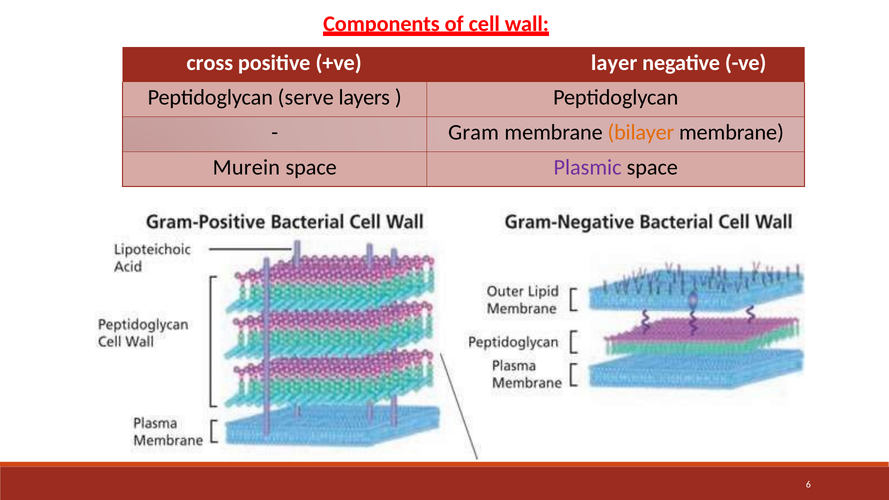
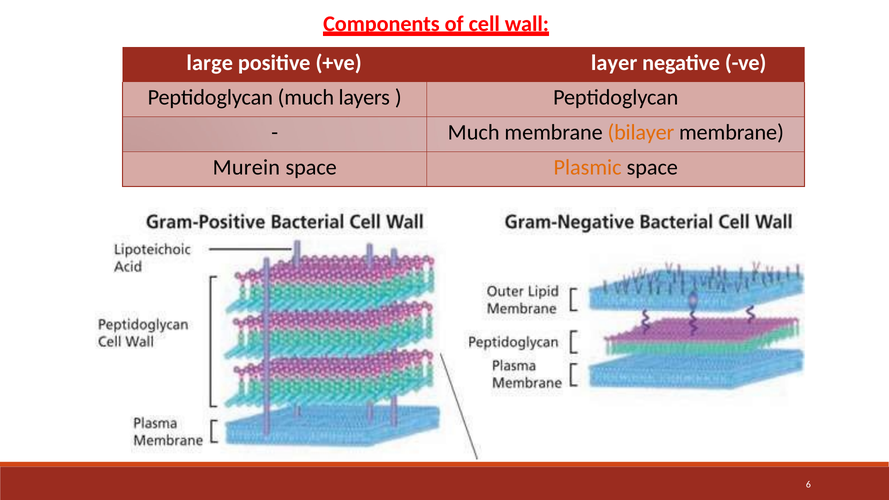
cross: cross -> large
Peptidoglycan serve: serve -> much
Gram at (474, 132): Gram -> Much
Plasmic colour: purple -> orange
